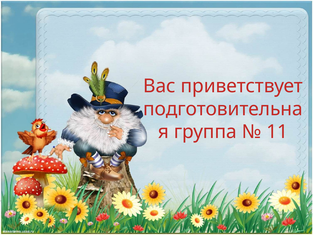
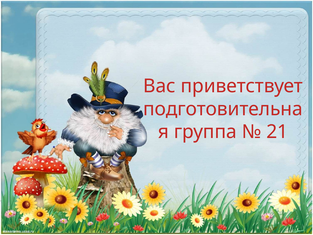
11: 11 -> 21
